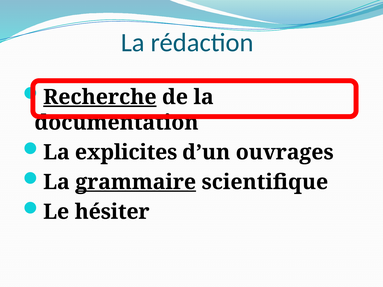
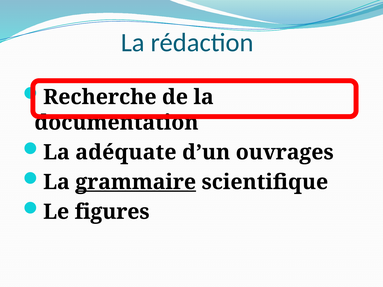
Recherche underline: present -> none
explicites: explicites -> adéquate
hésiter: hésiter -> figures
